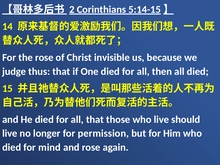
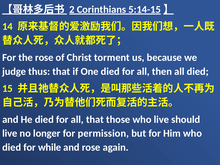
invisible: invisible -> torment
mind: mind -> while
